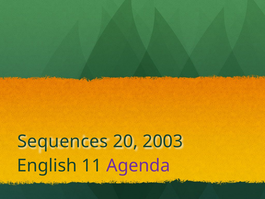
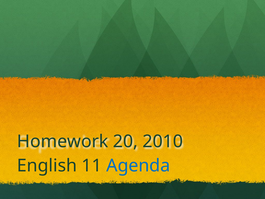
Sequences: Sequences -> Homework
2003: 2003 -> 2010
Agenda colour: purple -> blue
